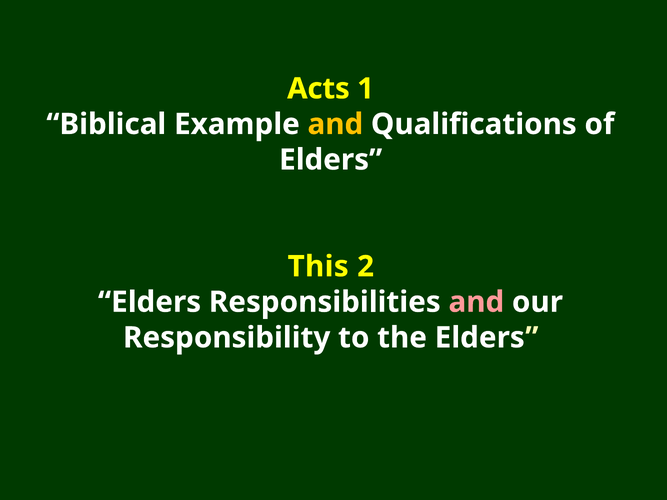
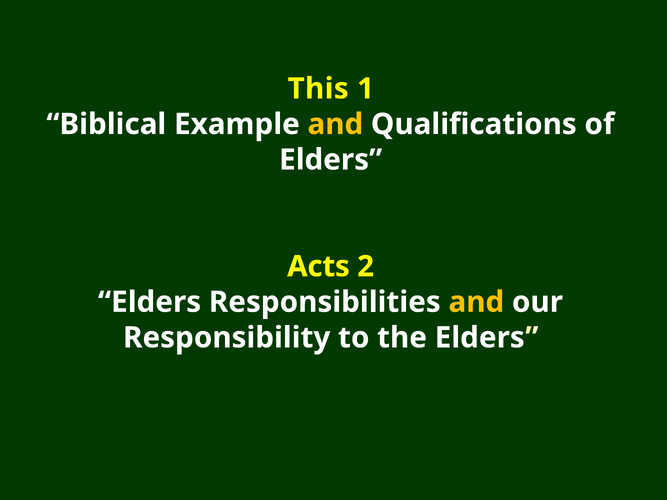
Acts: Acts -> This
This: This -> Acts
and at (476, 302) colour: pink -> yellow
